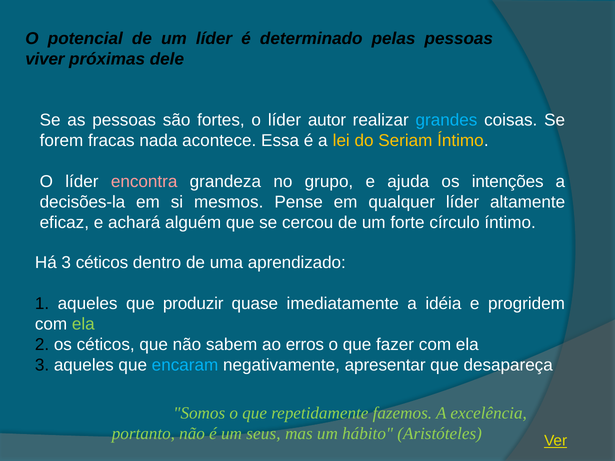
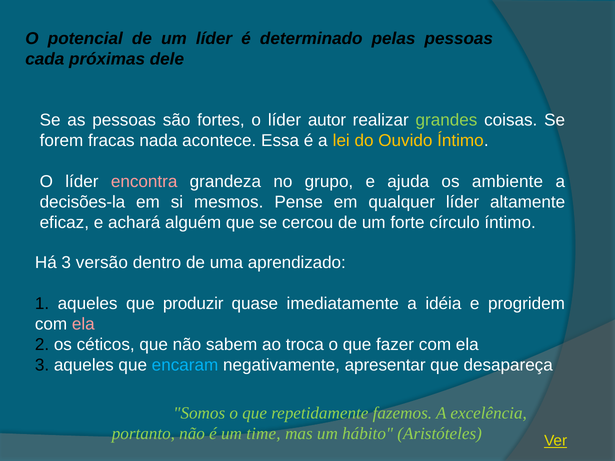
viver: viver -> cada
grandes colour: light blue -> light green
Seriam: Seriam -> Ouvido
intenções: intenções -> ambiente
3 céticos: céticos -> versão
ela at (83, 324) colour: light green -> pink
erros: erros -> troca
seus: seus -> time
